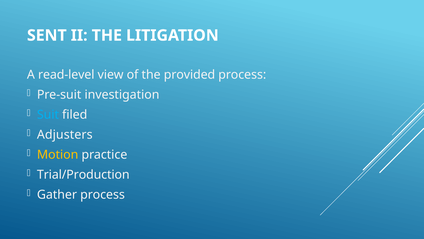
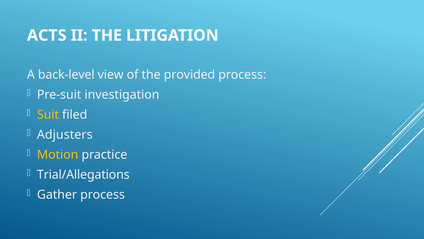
SENT: SENT -> ACTS
read-level: read-level -> back-level
Suit colour: light blue -> yellow
Trial/Production: Trial/Production -> Trial/Allegations
